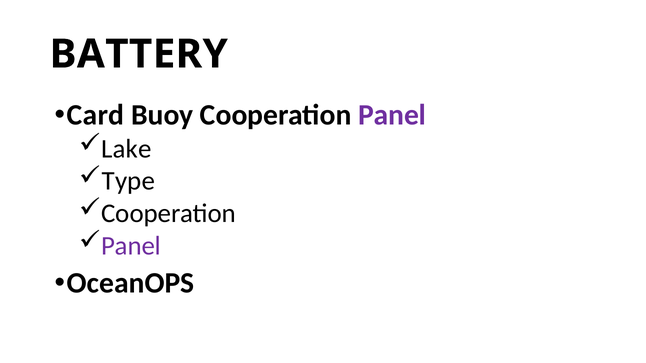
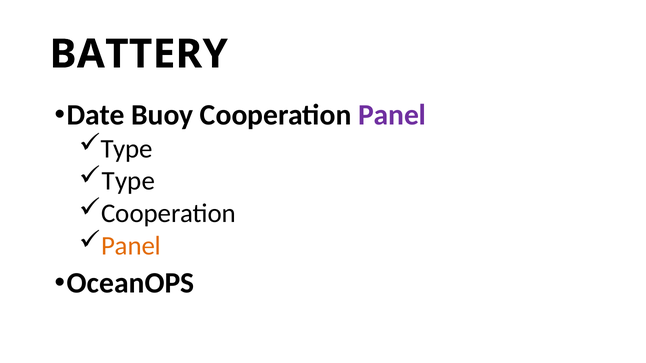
Card: Card -> Date
Lake at (126, 149): Lake -> Type
Panel at (131, 246) colour: purple -> orange
